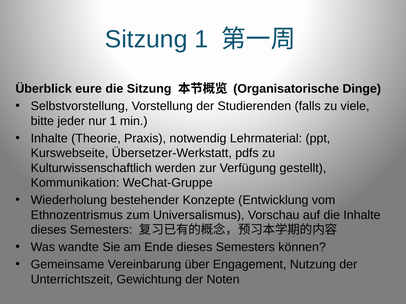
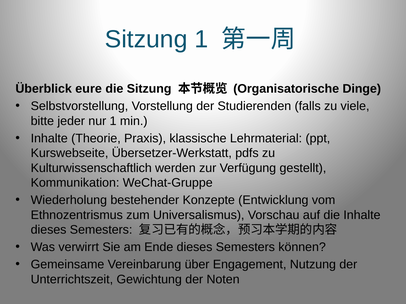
notwendig: notwendig -> klassische
wandte: wandte -> verwirrt
